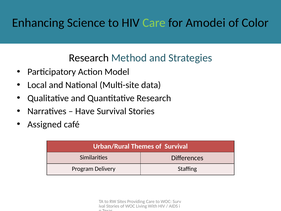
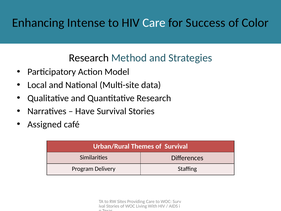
Science: Science -> Intense
Care at (154, 23) colour: light green -> white
Amodei: Amodei -> Success
